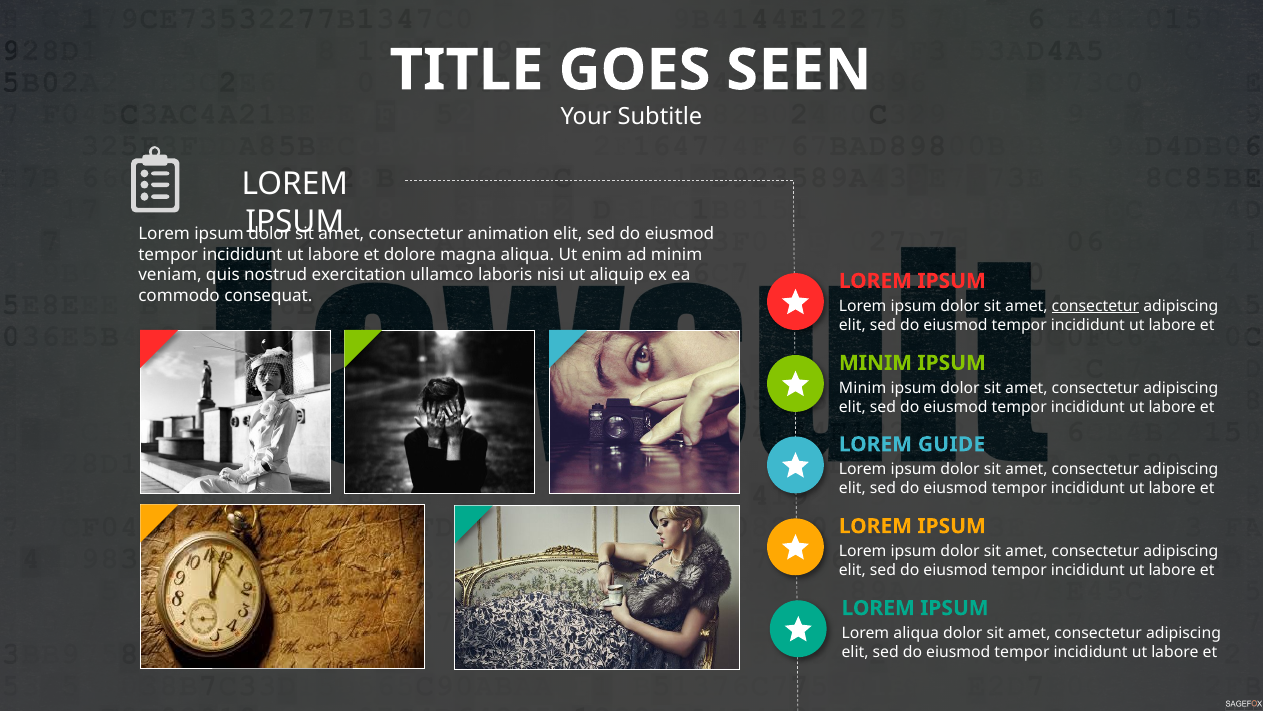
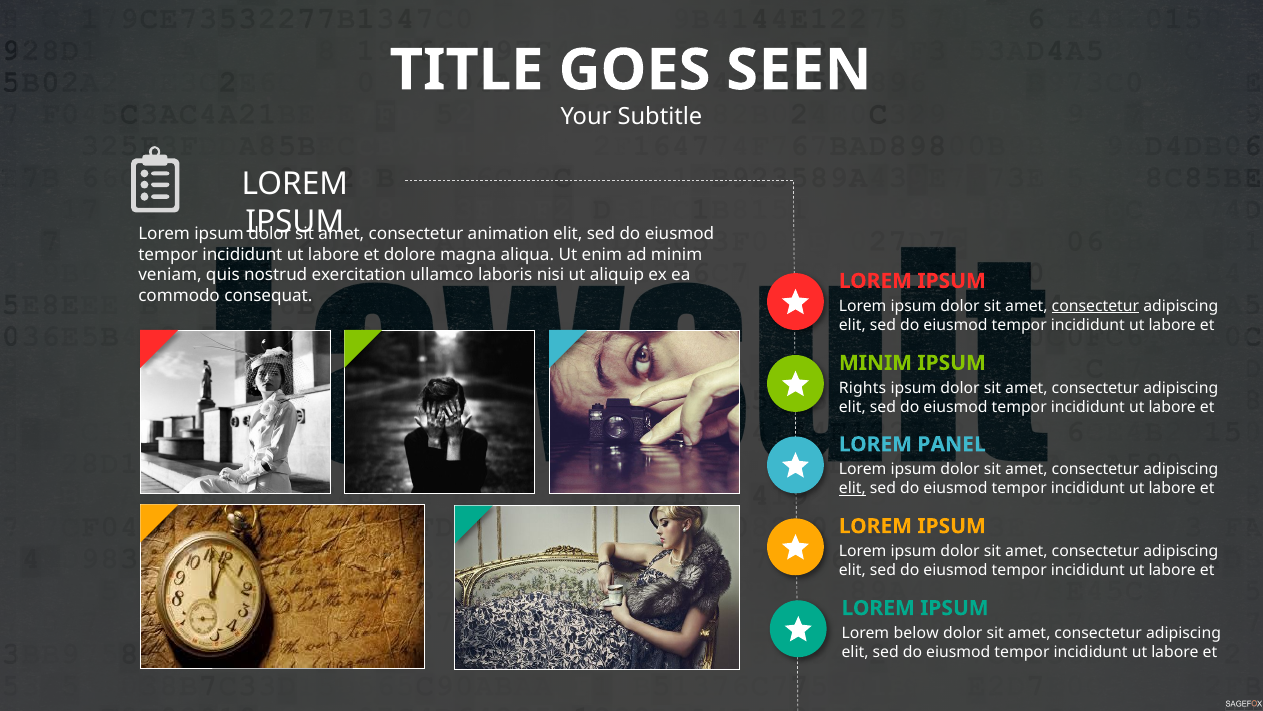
Minim at (863, 388): Minim -> Rights
GUIDE: GUIDE -> PANEL
elit at (852, 488) underline: none -> present
Lorem aliqua: aliqua -> below
